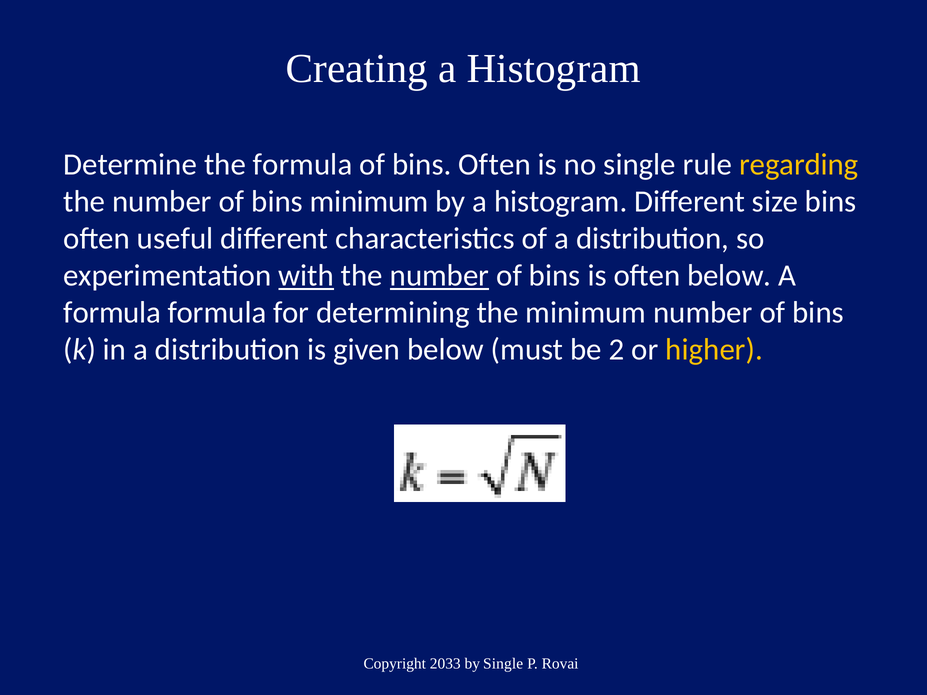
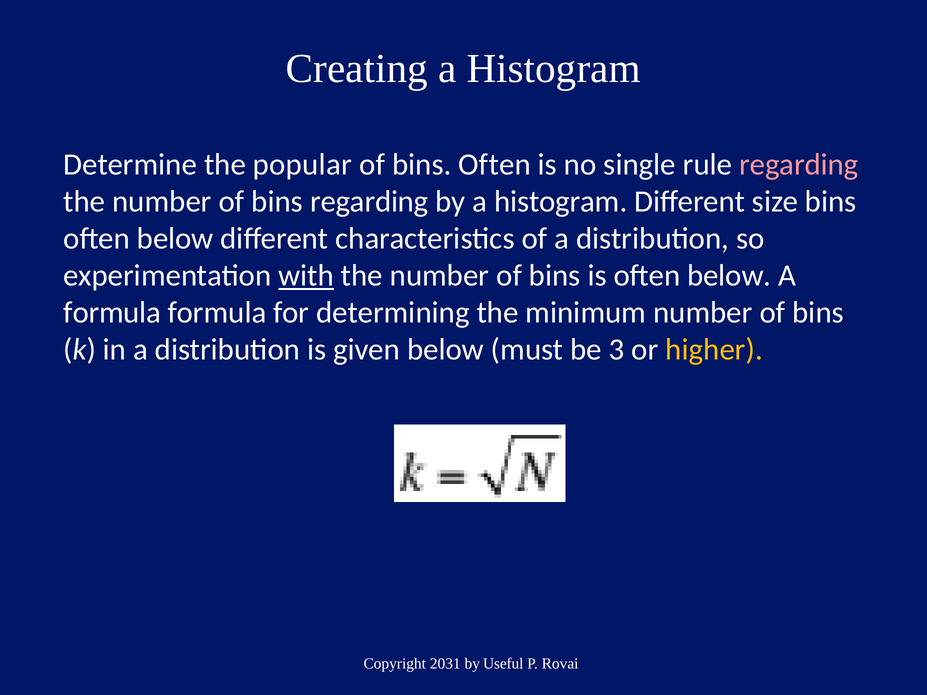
the formula: formula -> popular
regarding at (799, 164) colour: yellow -> pink
bins minimum: minimum -> regarding
useful at (175, 239): useful -> below
number at (439, 276) underline: present -> none
2: 2 -> 3
2033: 2033 -> 2031
by Single: Single -> Useful
